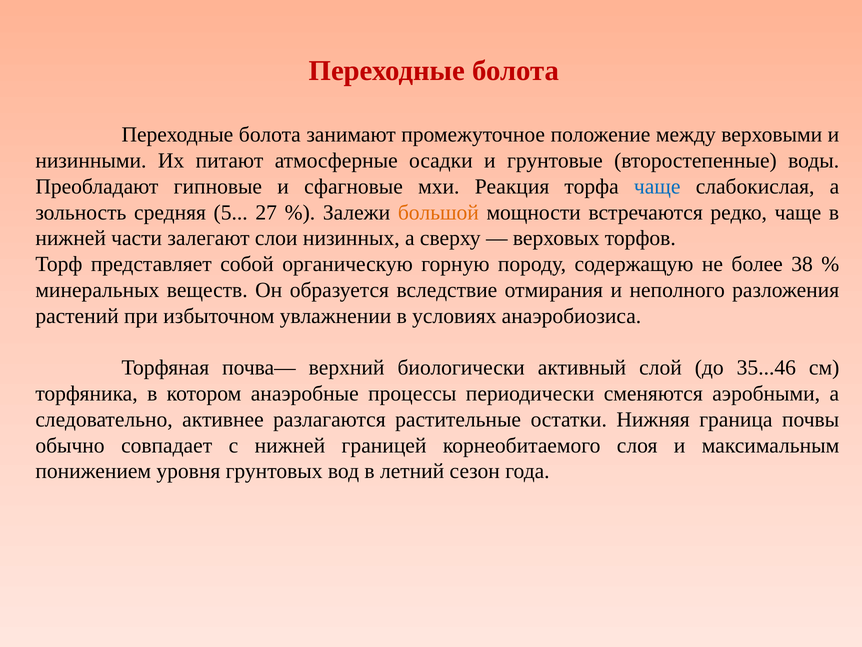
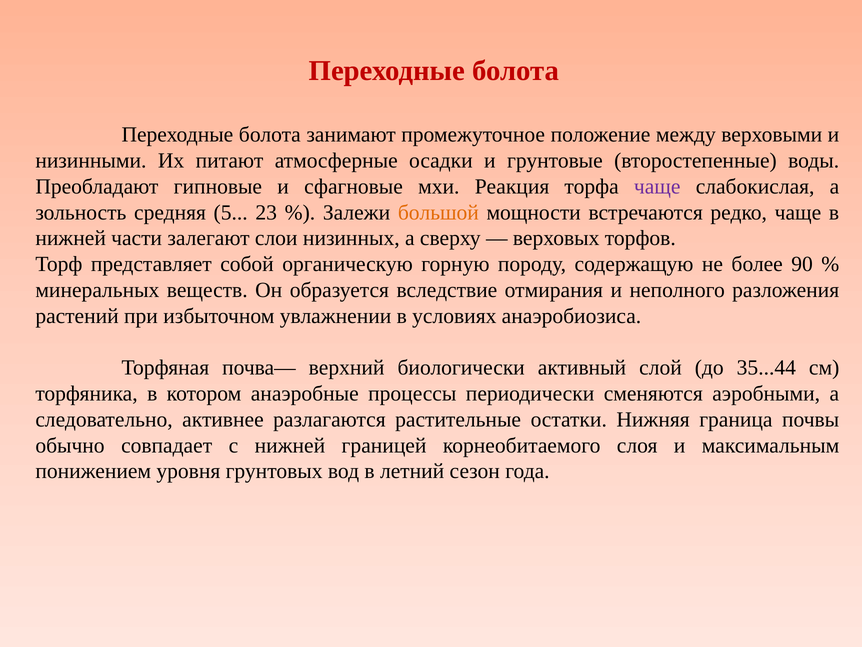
чаще at (657, 186) colour: blue -> purple
27: 27 -> 23
38: 38 -> 90
35...46: 35...46 -> 35...44
